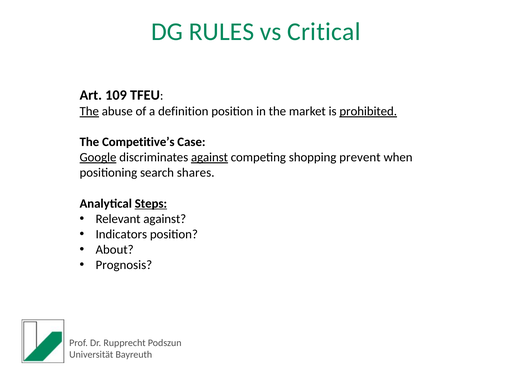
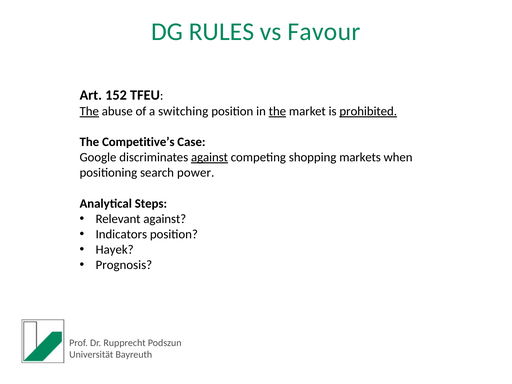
Critical: Critical -> Favour
109: 109 -> 152
definition: definition -> switching
the at (277, 111) underline: none -> present
Google underline: present -> none
prevent: prevent -> markets
shares: shares -> power
Steps underline: present -> none
About: About -> Hayek
